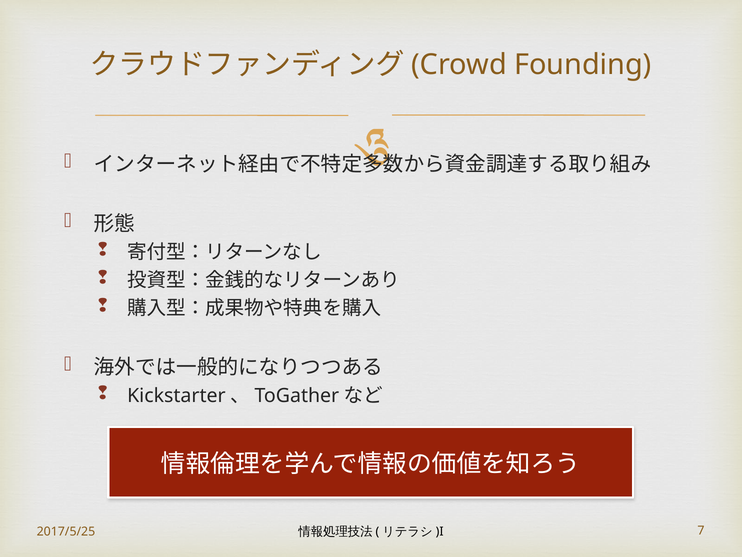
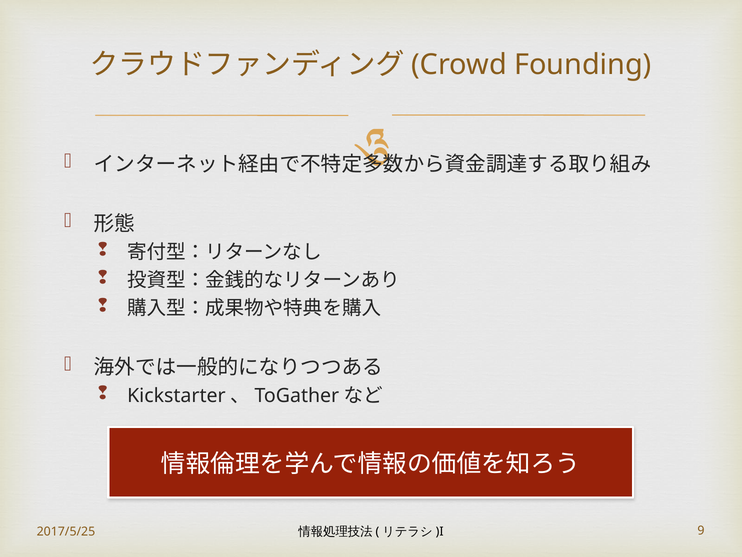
7: 7 -> 9
